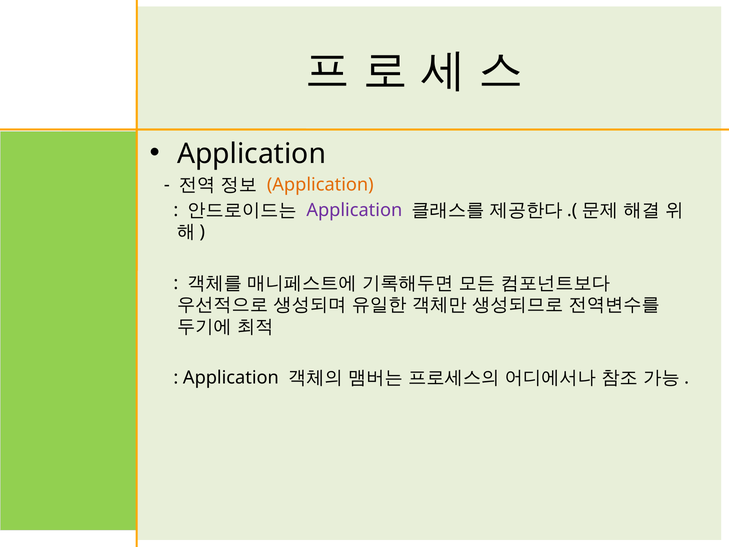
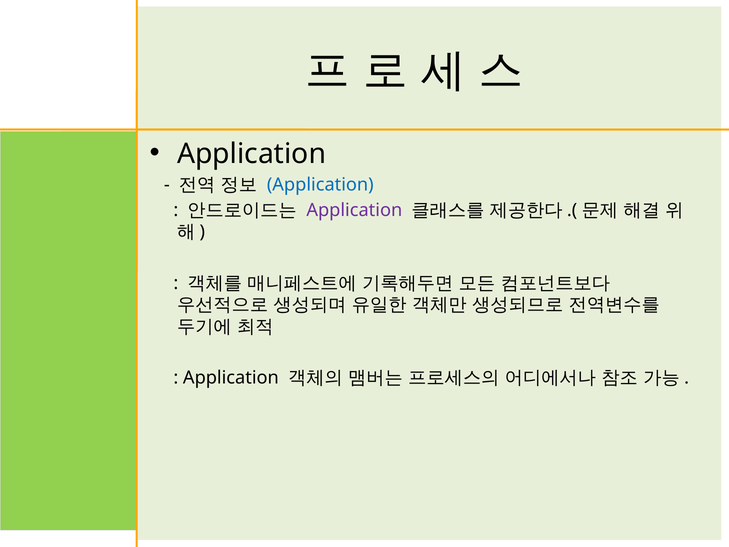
Application at (320, 184) colour: orange -> blue
